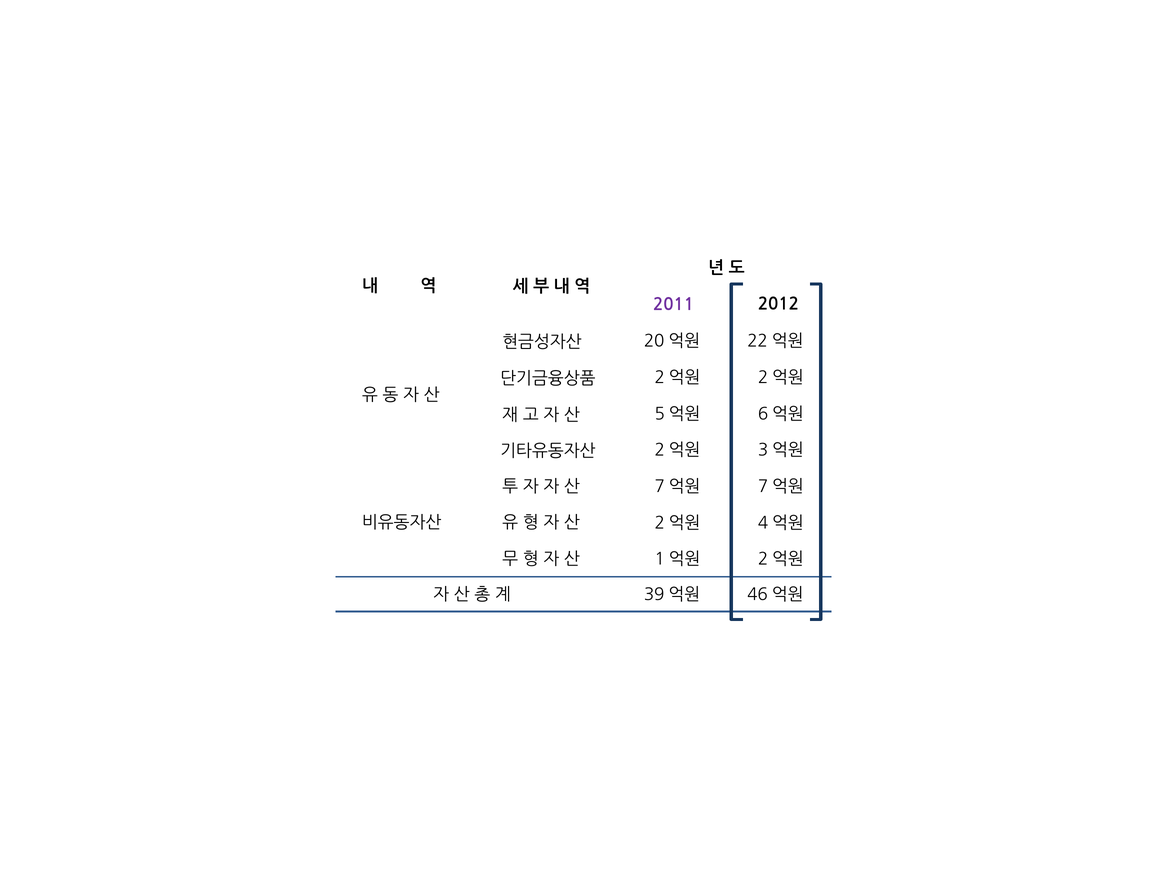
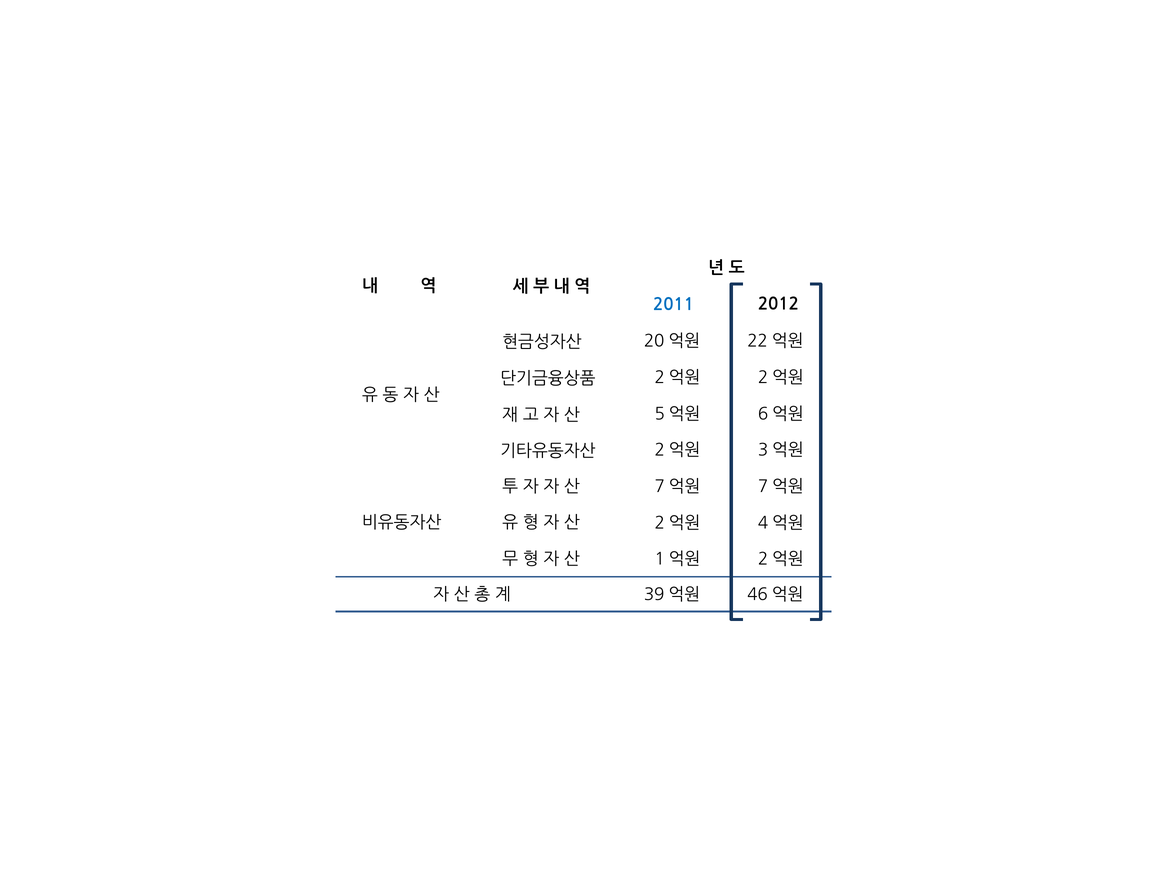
2011 colour: purple -> blue
